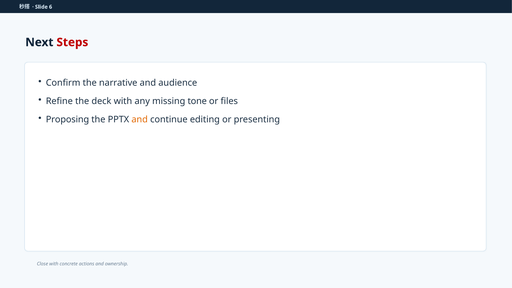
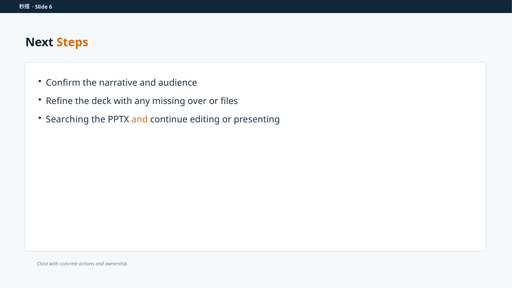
Steps colour: red -> orange
tone: tone -> over
Proposing: Proposing -> Searching
